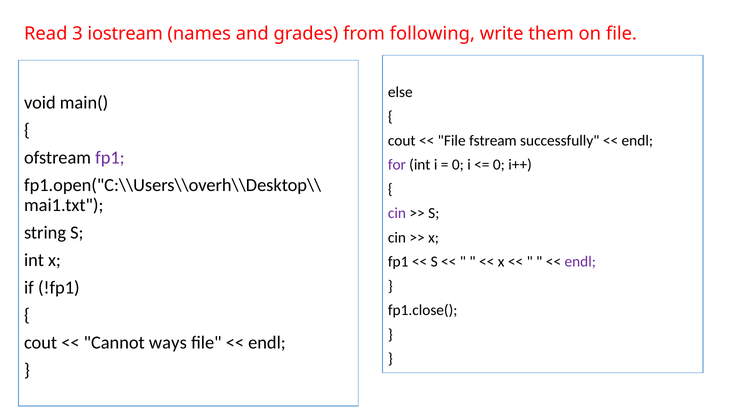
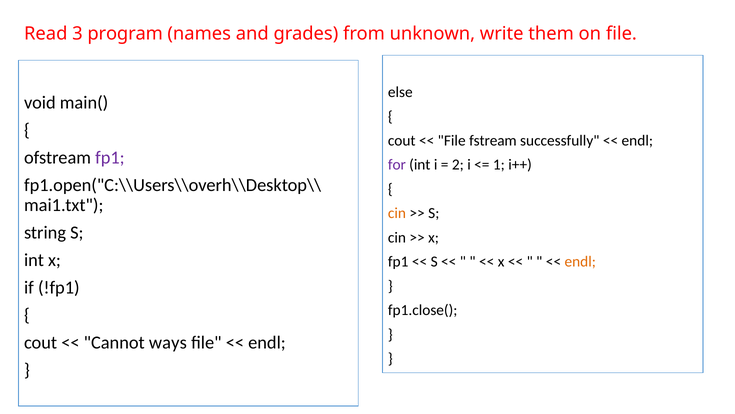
iostream: iostream -> program
following: following -> unknown
0 at (458, 165): 0 -> 2
0 at (499, 165): 0 -> 1
cin at (397, 213) colour: purple -> orange
endl at (580, 261) colour: purple -> orange
